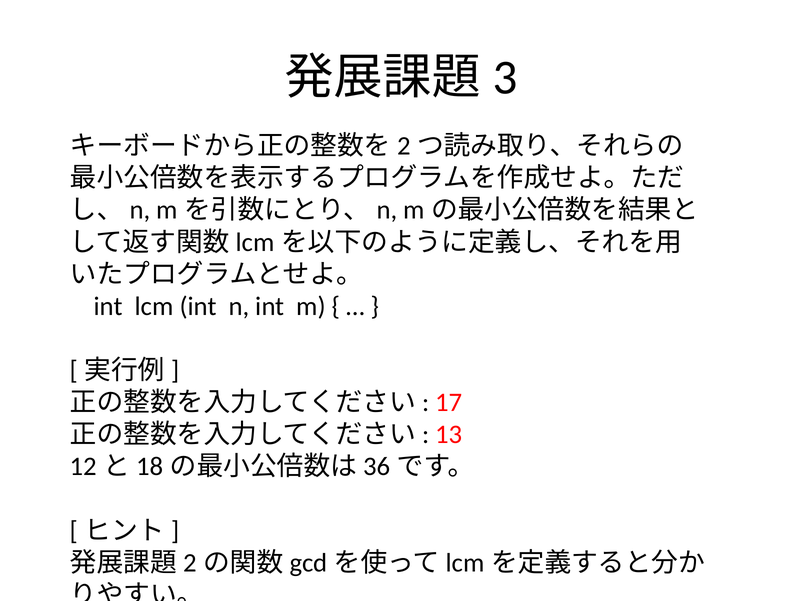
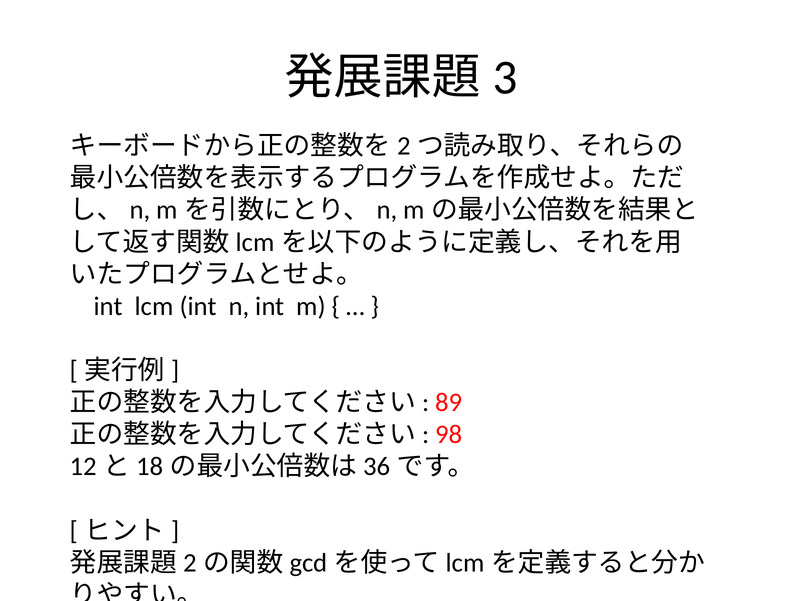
17: 17 -> 89
13: 13 -> 98
